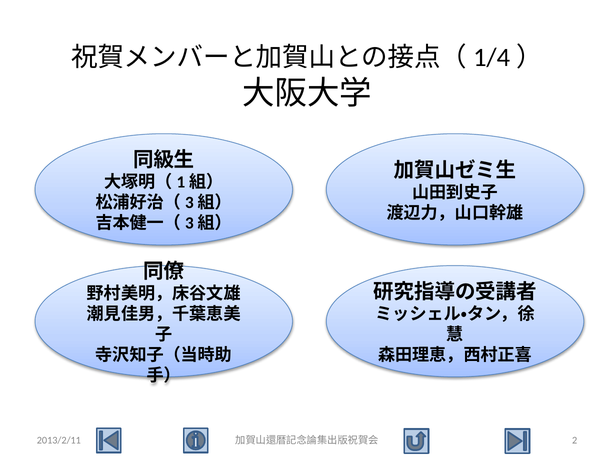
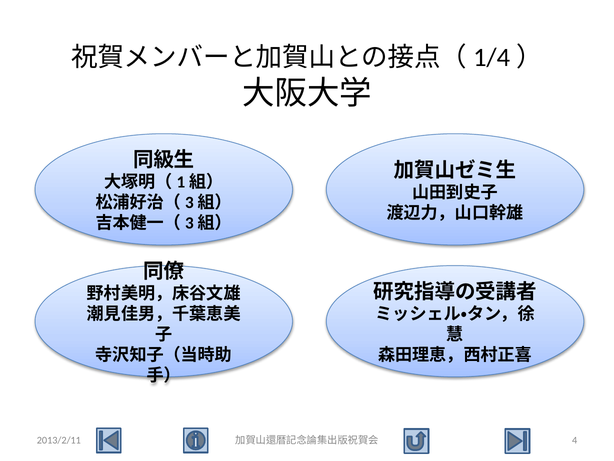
2: 2 -> 4
